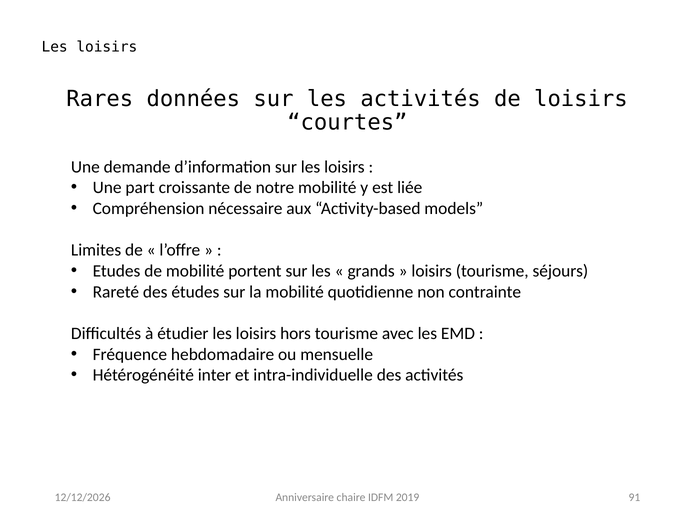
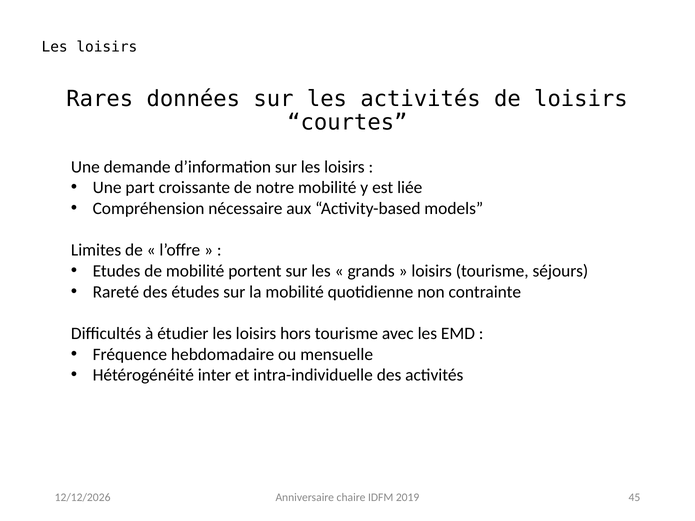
91: 91 -> 45
